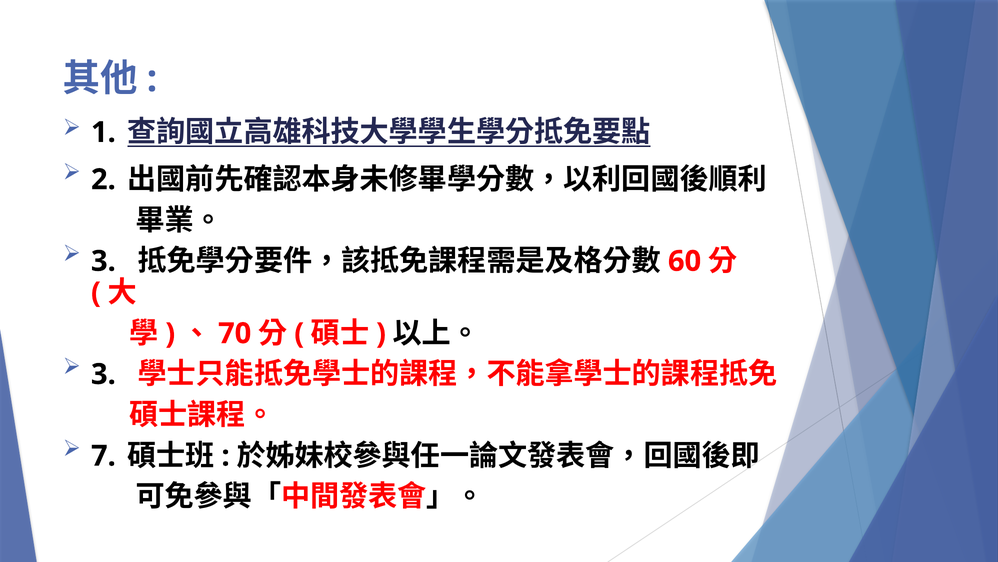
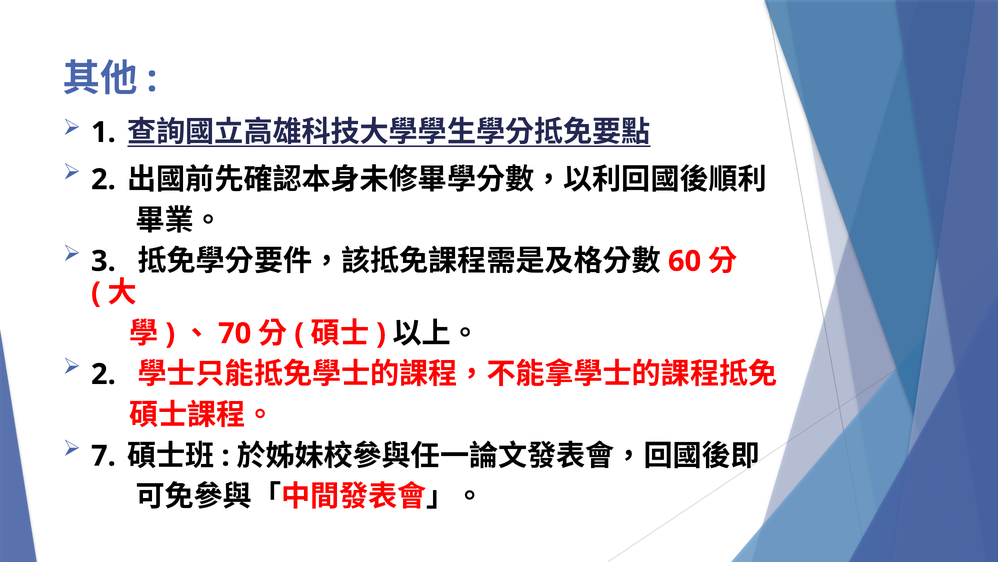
3 at (103, 374): 3 -> 2
